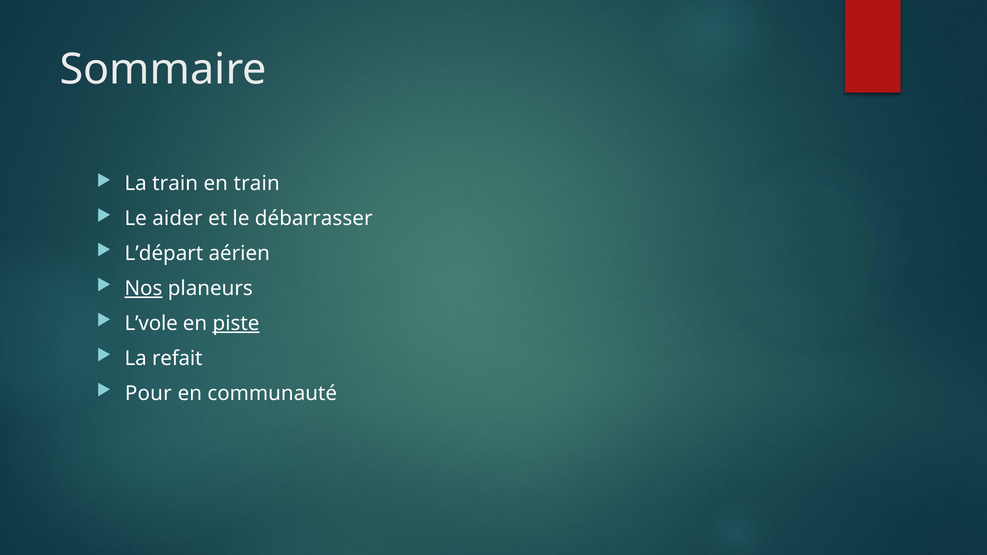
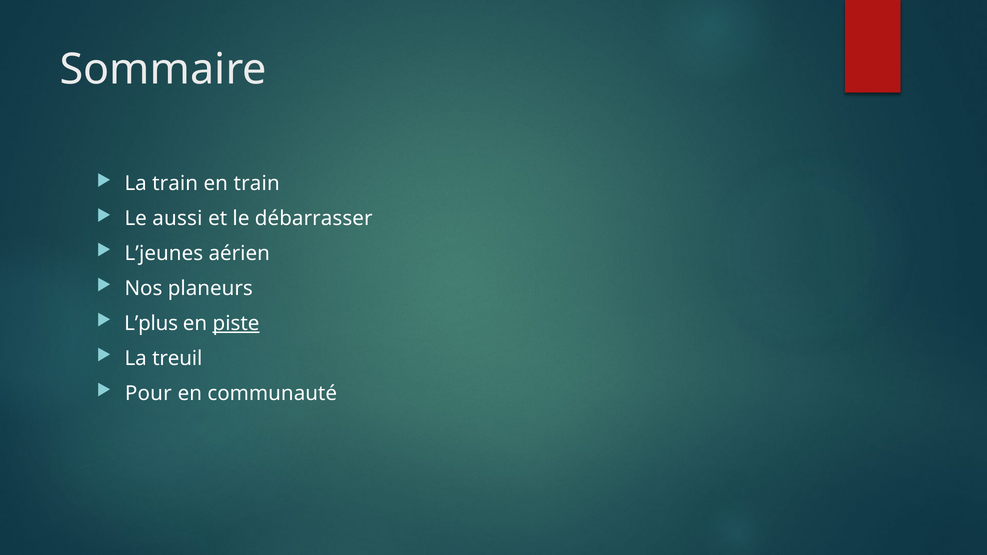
aider: aider -> aussi
L’départ: L’départ -> L’jeunes
Nos underline: present -> none
L’vole: L’vole -> L’plus
refait: refait -> treuil
